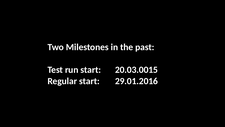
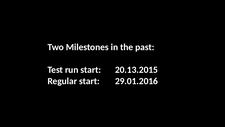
20.03.0015: 20.03.0015 -> 20.13.2015
